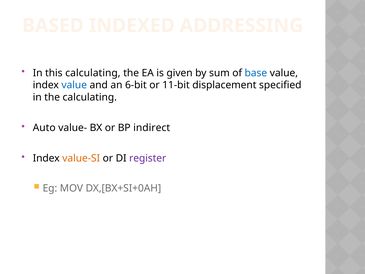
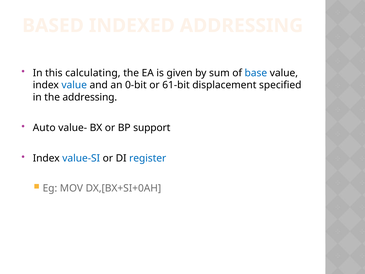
6-bit: 6-bit -> 0-bit
11-bit: 11-bit -> 61-bit
the calculating: calculating -> addressing
indirect: indirect -> support
value-SI colour: orange -> blue
register colour: purple -> blue
